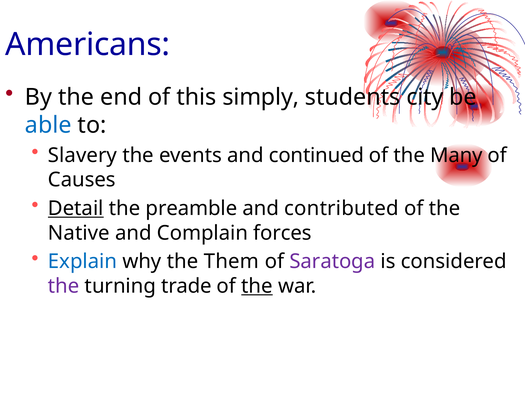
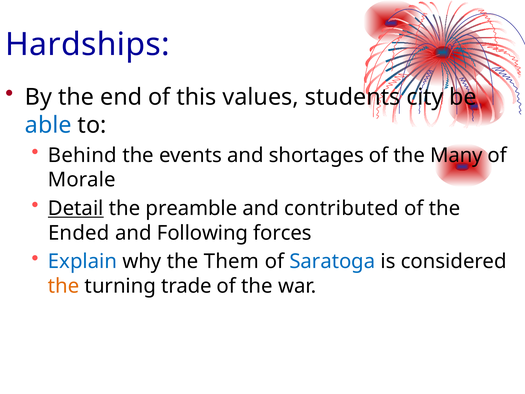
Americans: Americans -> Hardships
simply: simply -> values
Slavery: Slavery -> Behind
continued: continued -> shortages
Causes: Causes -> Morale
Native: Native -> Ended
Complain: Complain -> Following
Saratoga colour: purple -> blue
the at (64, 286) colour: purple -> orange
the at (257, 286) underline: present -> none
